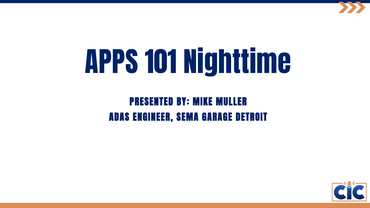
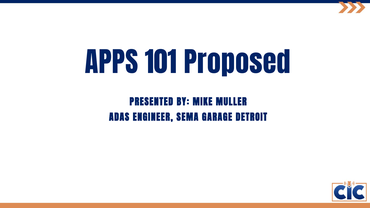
Nighttime: Nighttime -> Proposed
